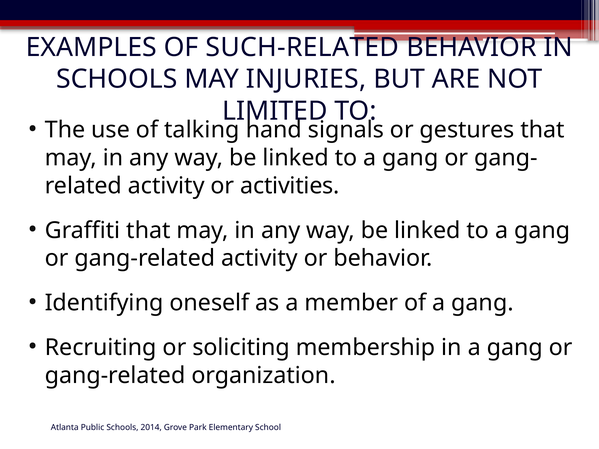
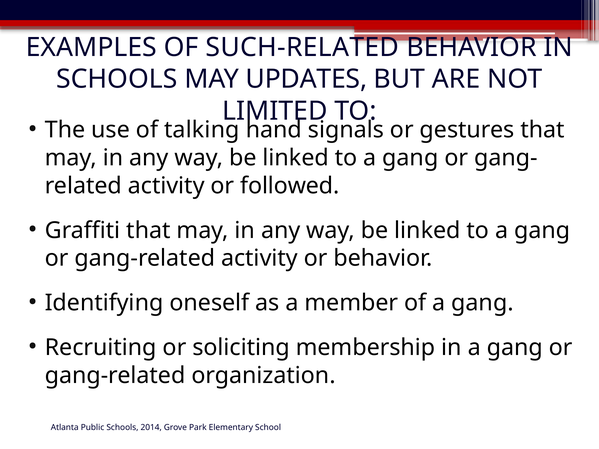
INJURIES: INJURIES -> UPDATES
activities: activities -> followed
